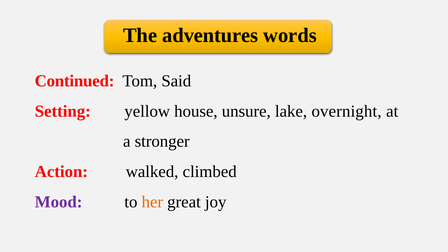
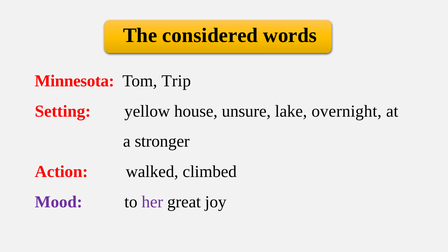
adventures: adventures -> considered
Continued: Continued -> Minnesota
Said: Said -> Trip
her colour: orange -> purple
